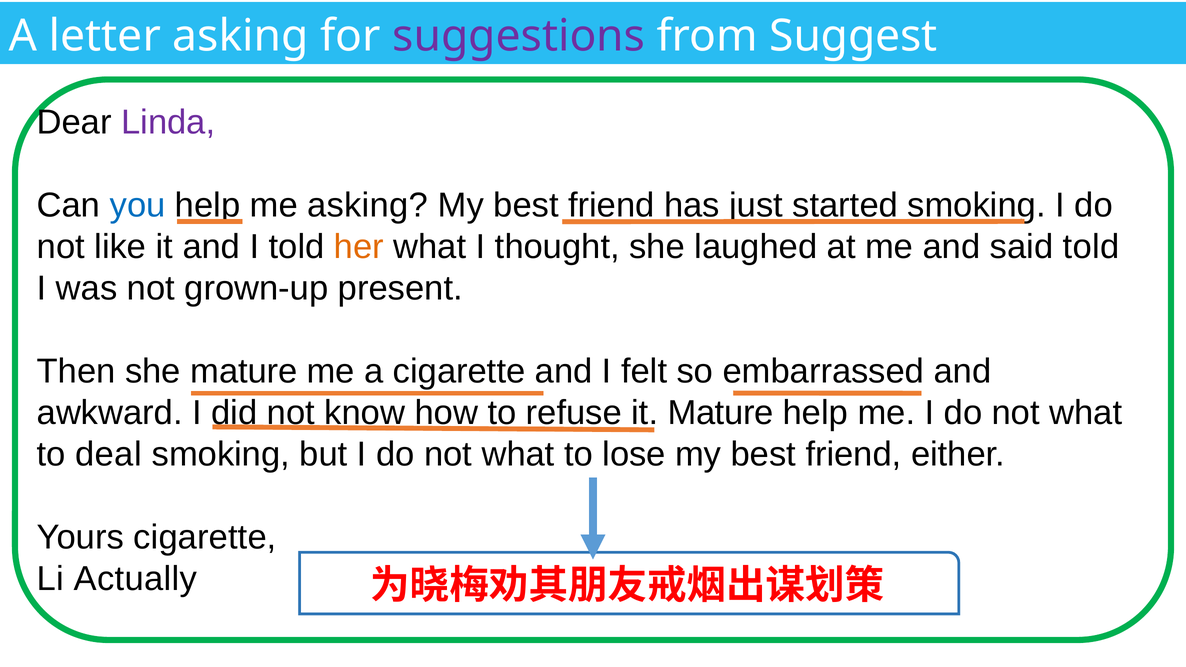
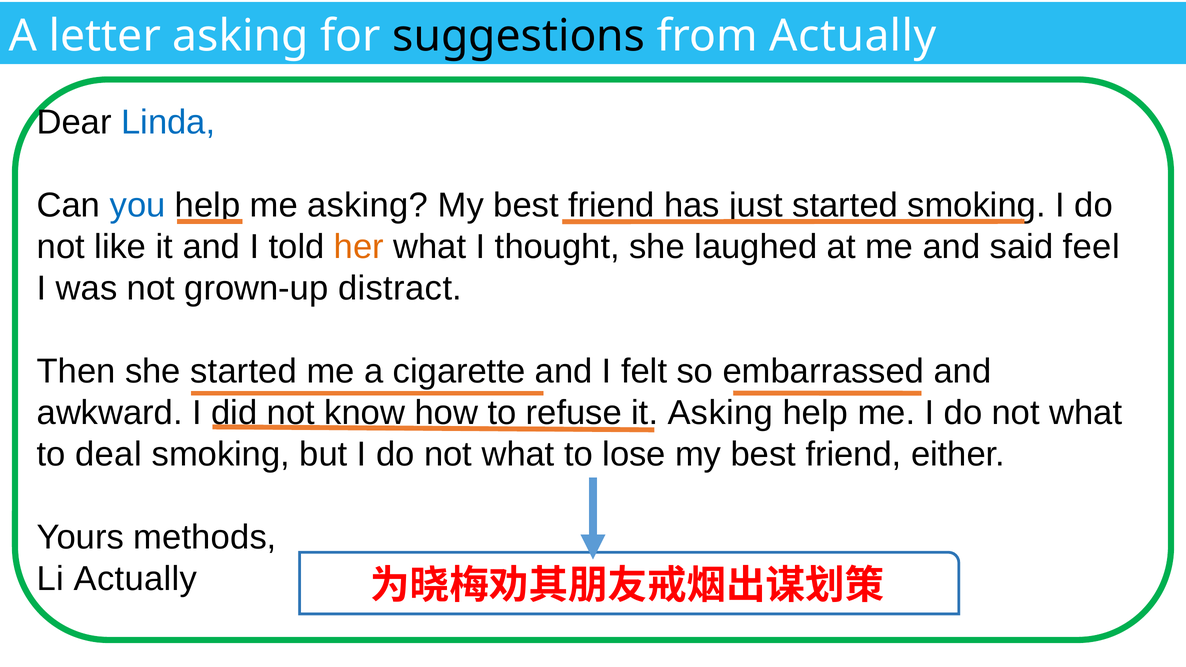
suggestions colour: purple -> black
from Suggest: Suggest -> Actually
Linda colour: purple -> blue
said told: told -> feel
present: present -> distract
she mature: mature -> started
Mature at (721, 413): Mature -> Asking
Yours cigarette: cigarette -> methods
